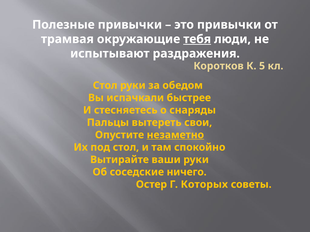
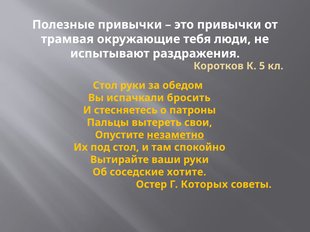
тебя underline: present -> none
быстрее: быстрее -> бросить
снаряды: снаряды -> патроны
ничего: ничего -> хотите
